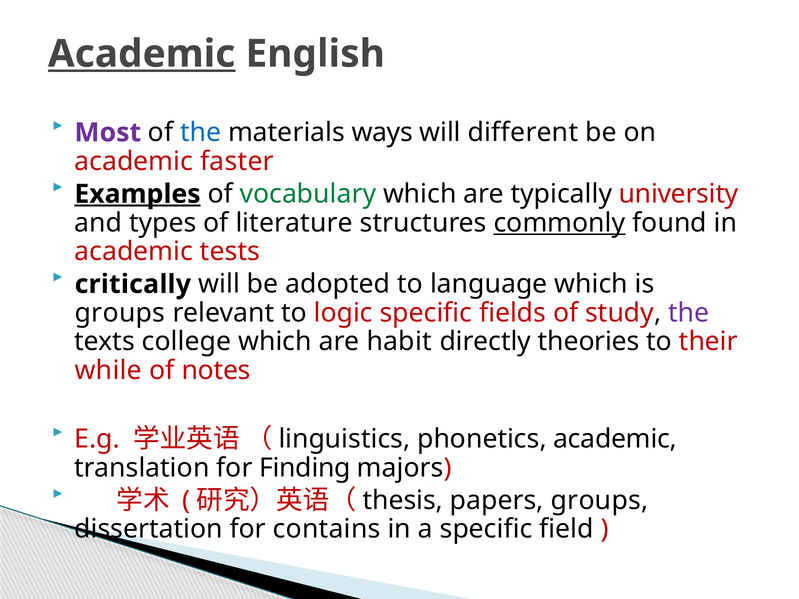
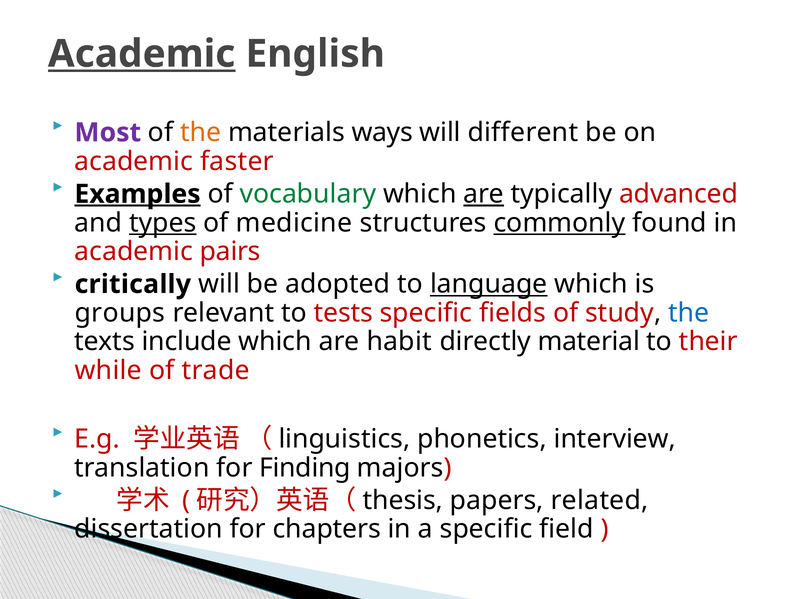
the at (201, 133) colour: blue -> orange
are at (484, 194) underline: none -> present
university: university -> advanced
types underline: none -> present
literature: literature -> medicine
tests: tests -> pairs
language underline: none -> present
logic: logic -> tests
the at (689, 313) colour: purple -> blue
college: college -> include
theories: theories -> material
notes: notes -> trade
phonetics academic: academic -> interview
papers groups: groups -> related
contains: contains -> chapters
